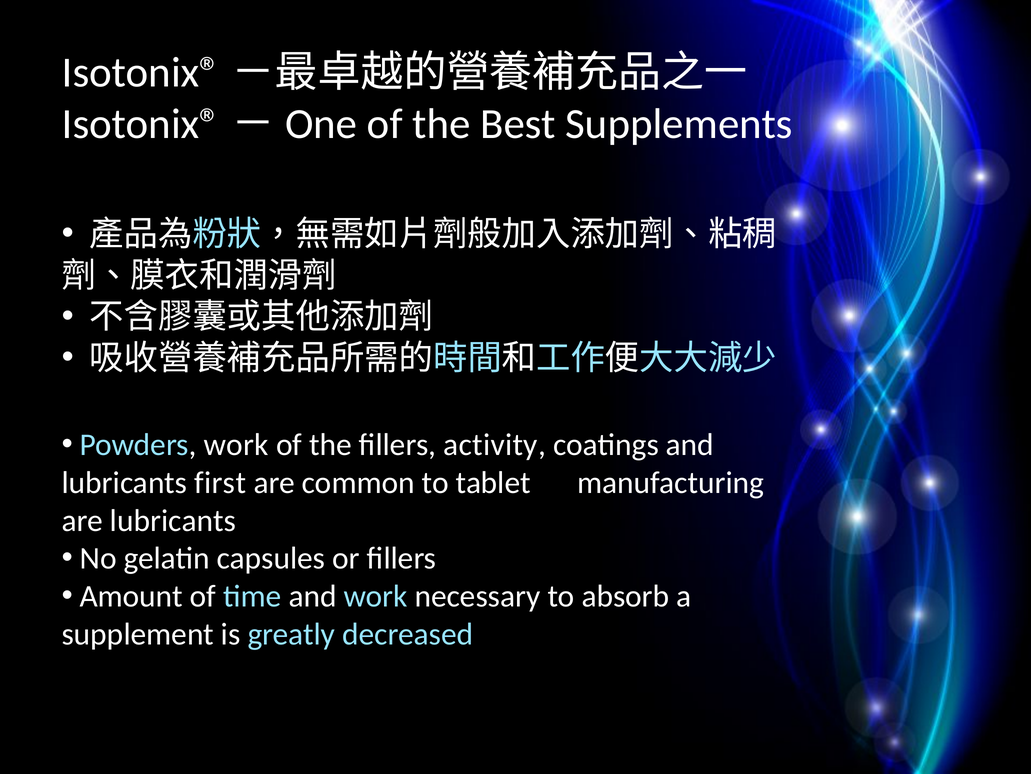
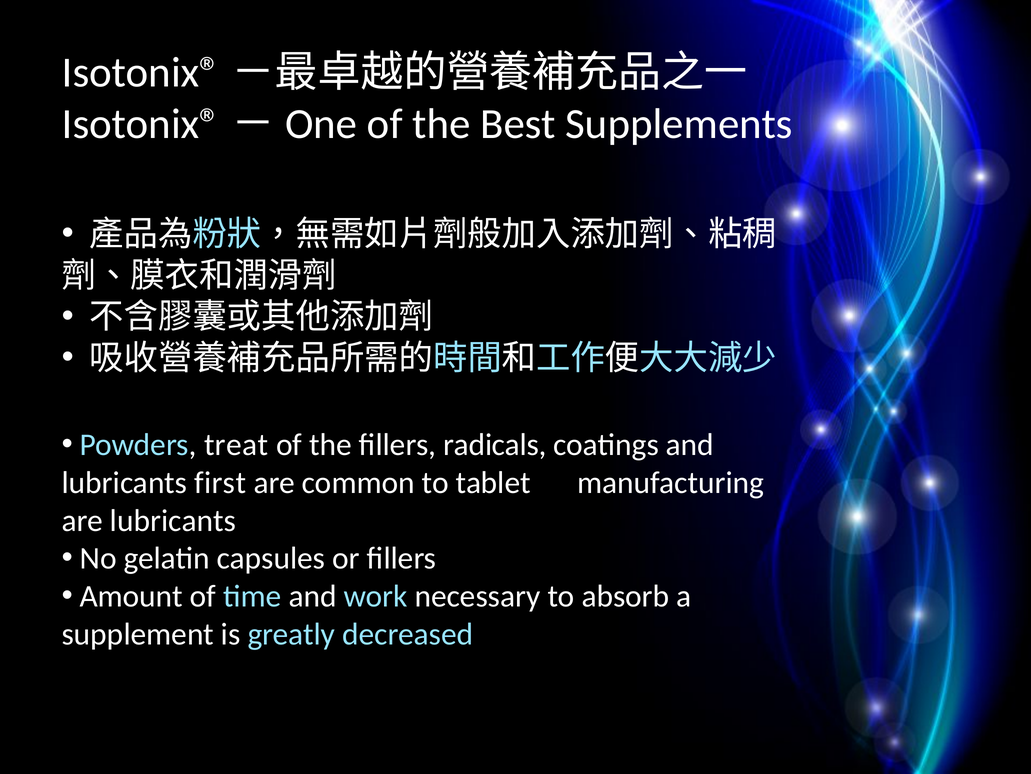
Powders work: work -> treat
activity: activity -> radicals
